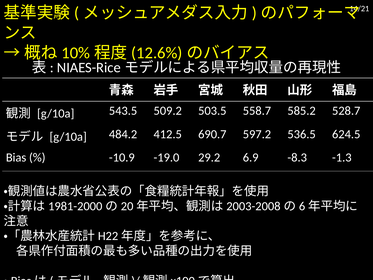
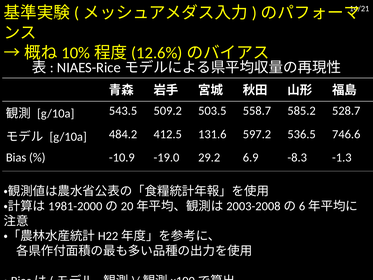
690.7: 690.7 -> 131.6
624.5: 624.5 -> 746.6
